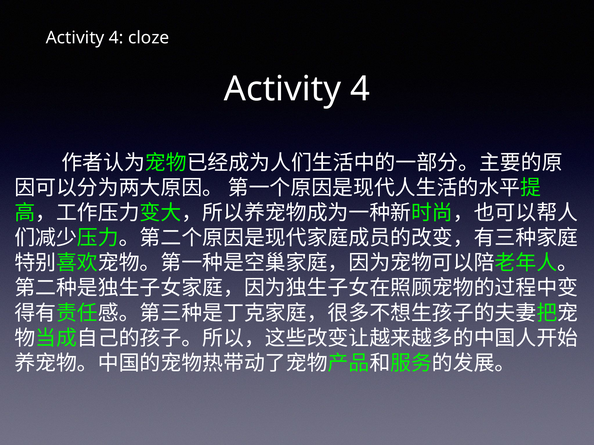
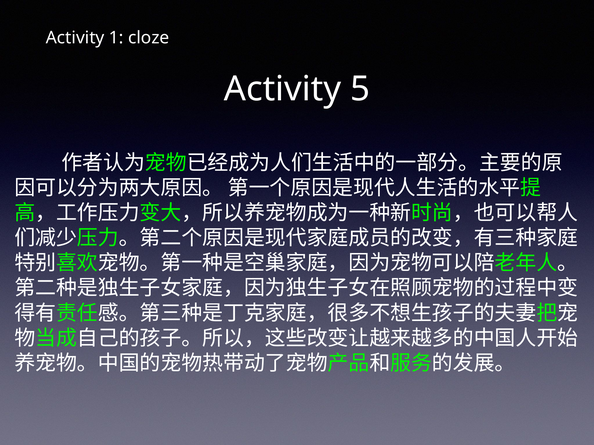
4 at (116, 38): 4 -> 1
4 at (360, 89): 4 -> 5
